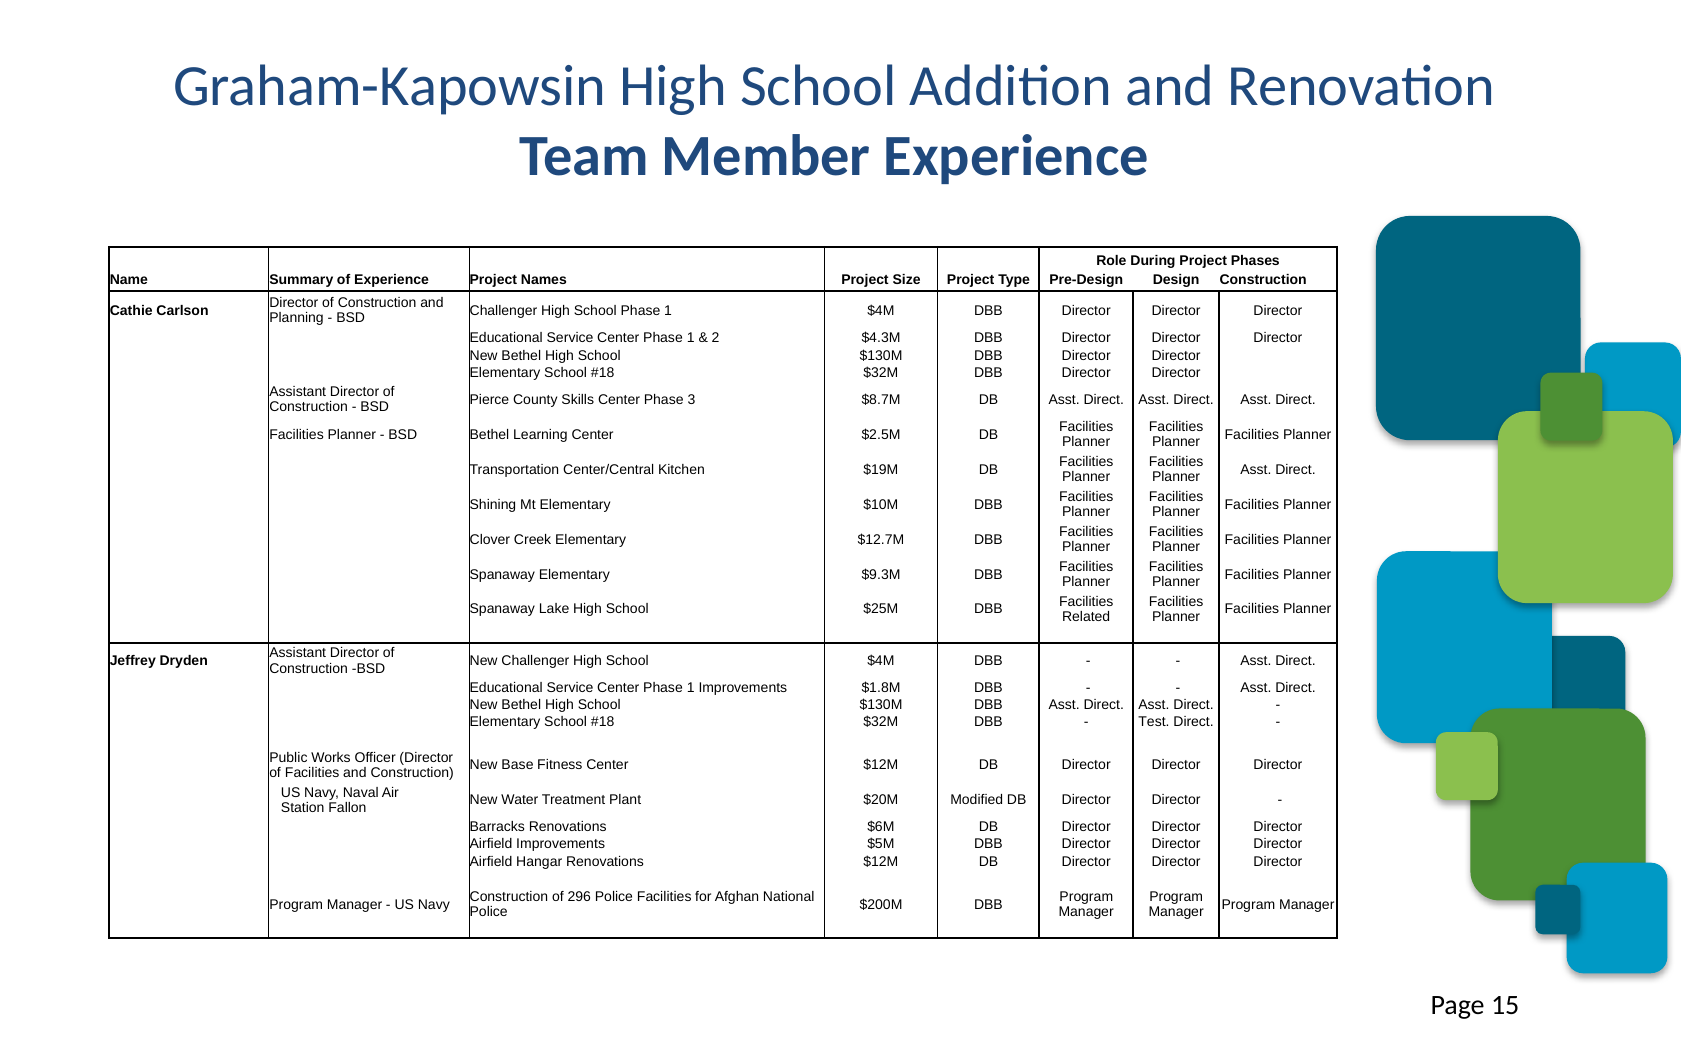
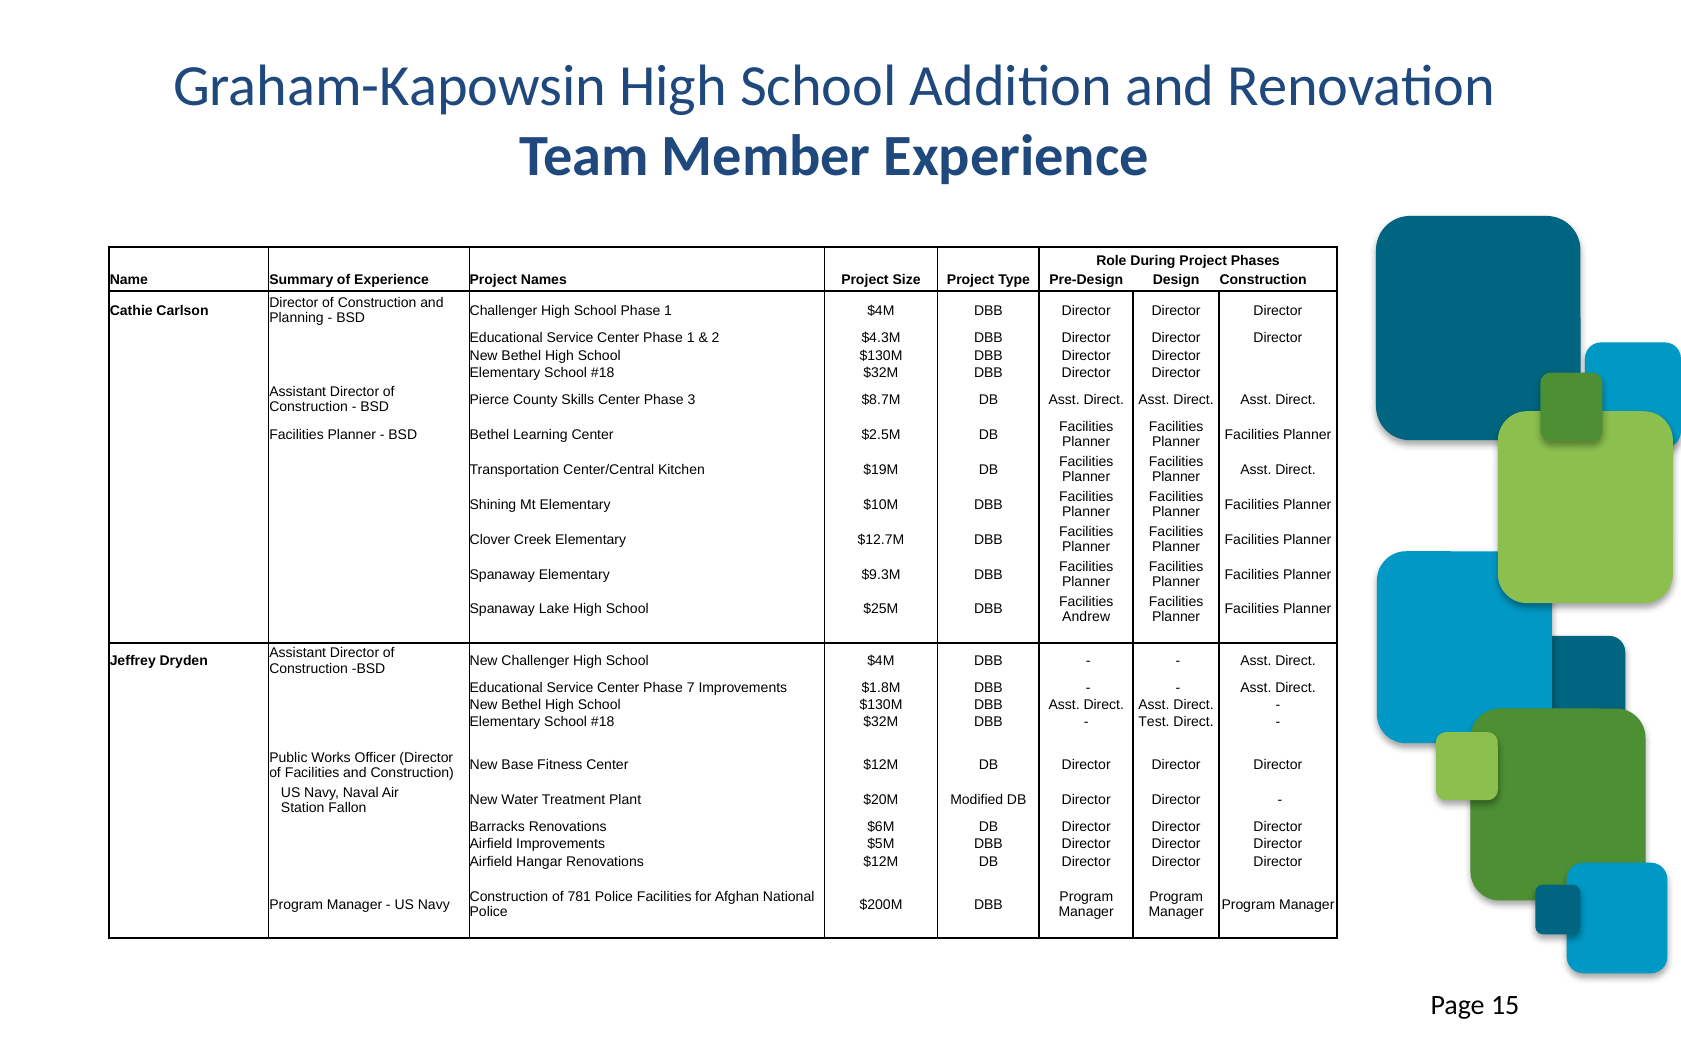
Related: Related -> Andrew
1 at (691, 688): 1 -> 7
296: 296 -> 781
